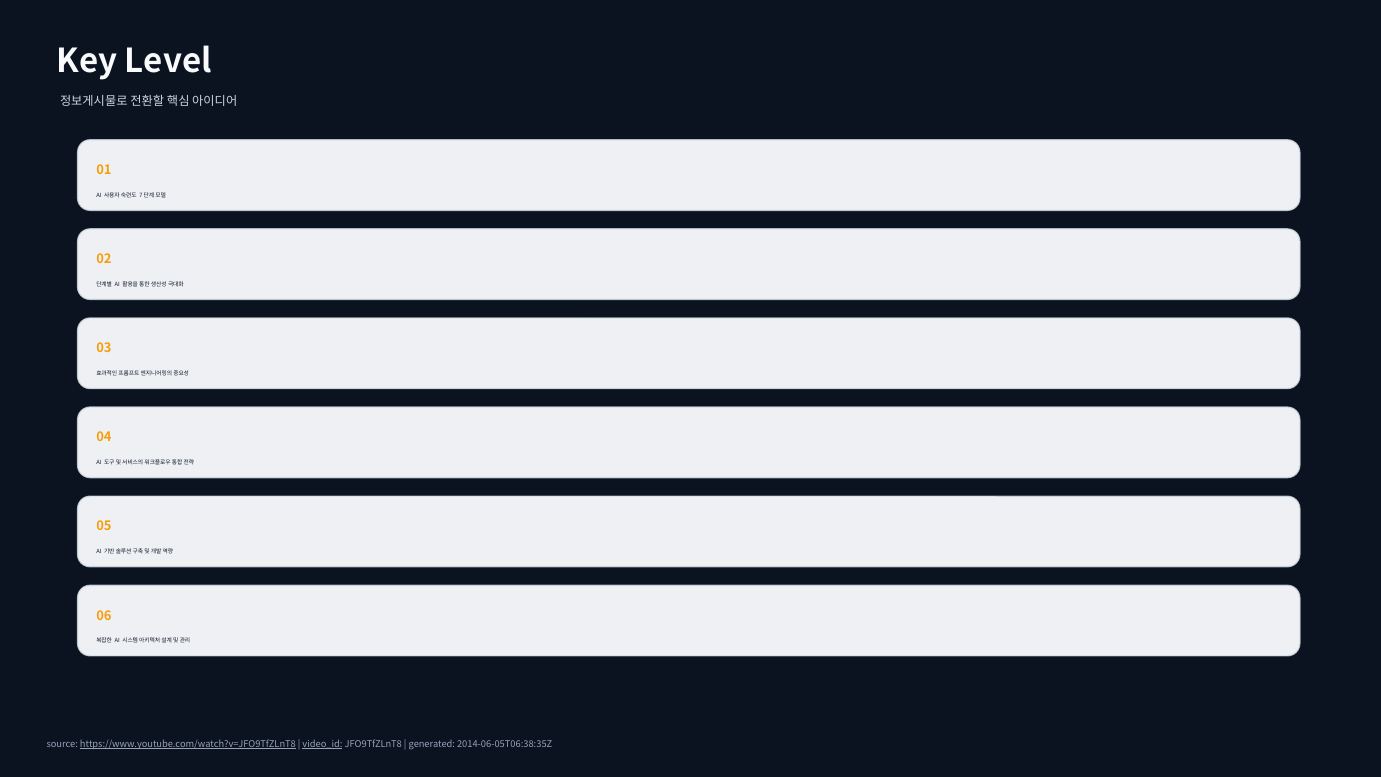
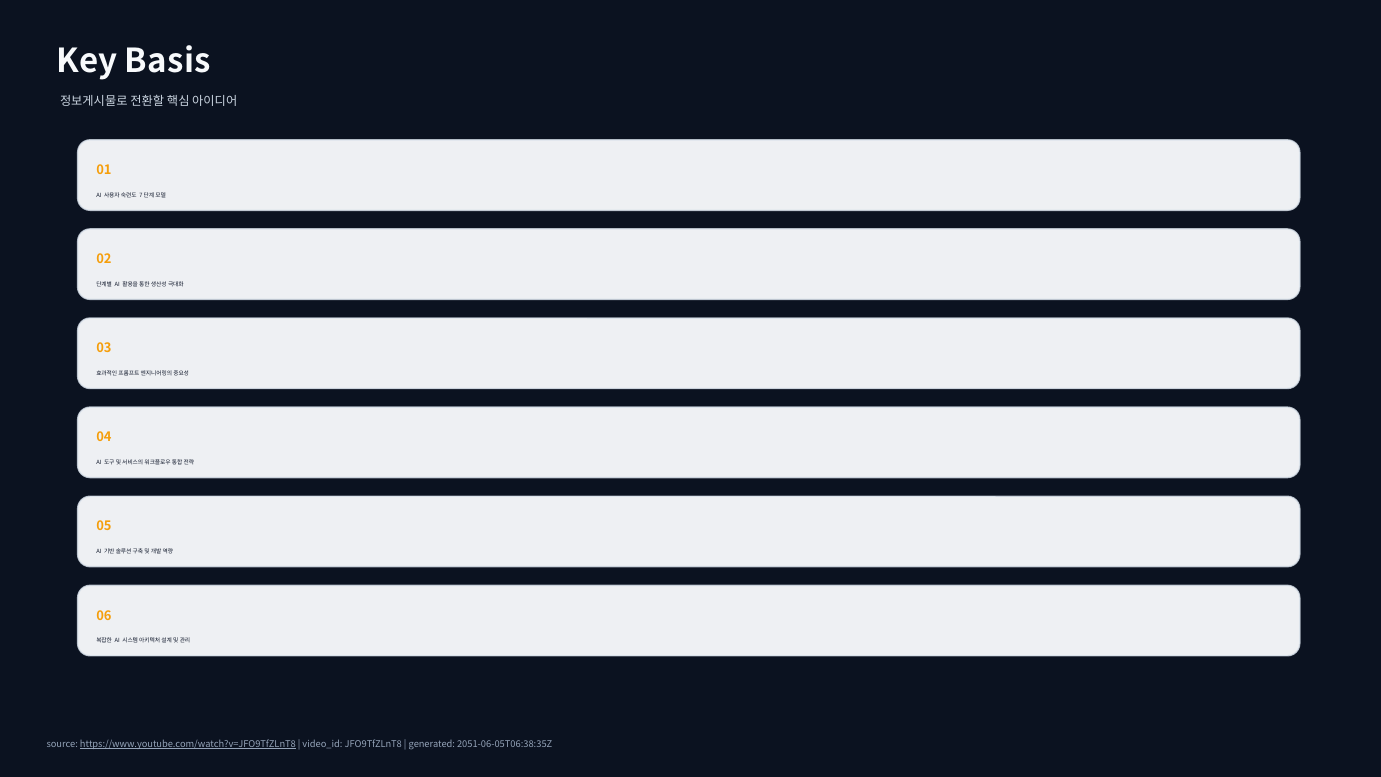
Level: Level -> Basis
video_id underline: present -> none
2014-06-05T06:38:35Z: 2014-06-05T06:38:35Z -> 2051-06-05T06:38:35Z
